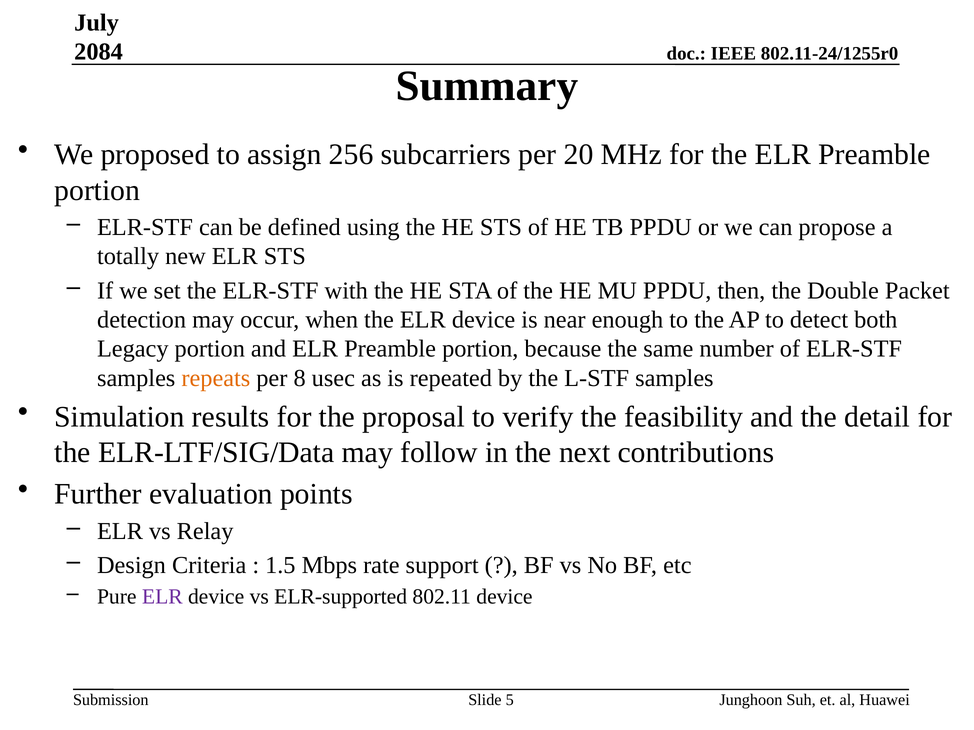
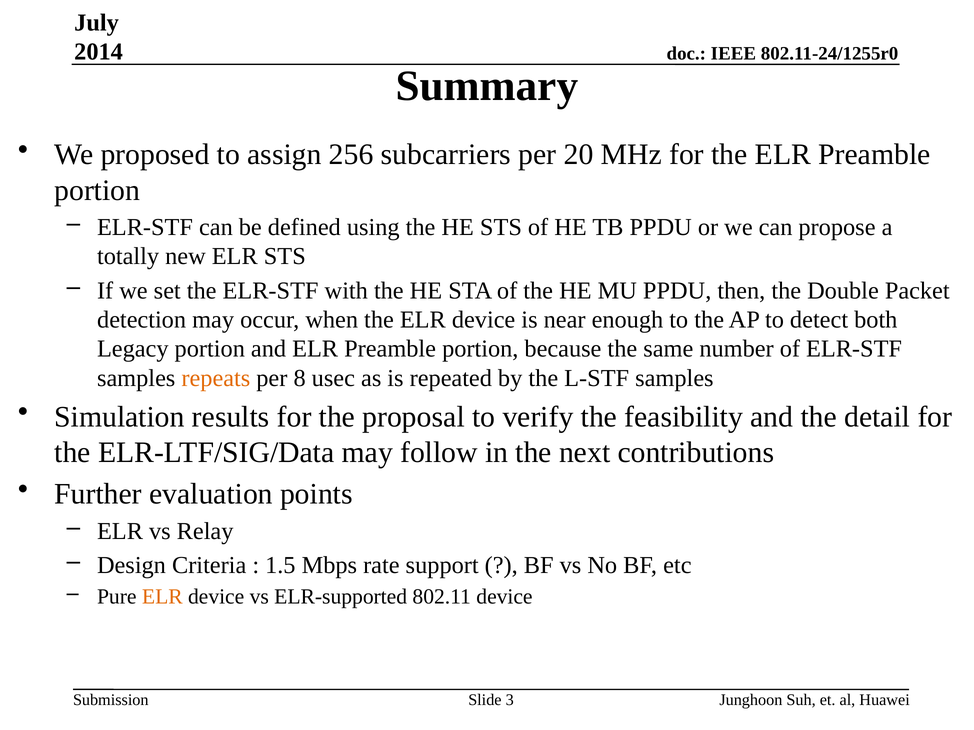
2084: 2084 -> 2014
ELR at (162, 597) colour: purple -> orange
5: 5 -> 3
